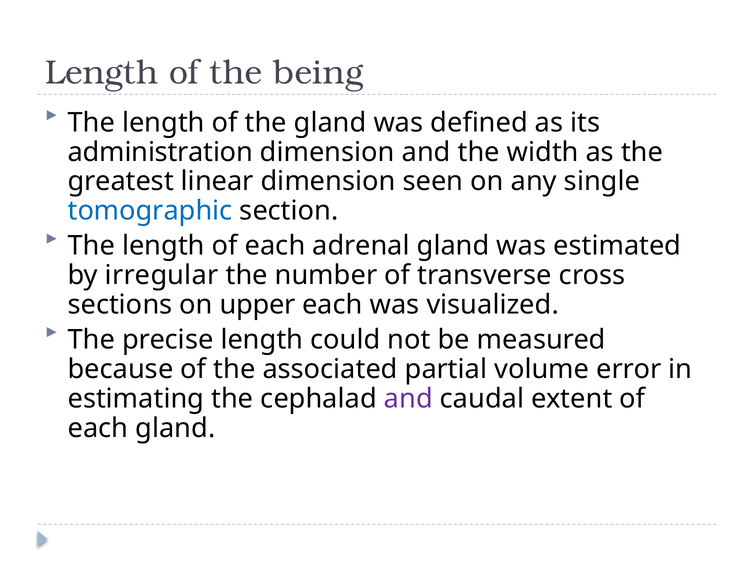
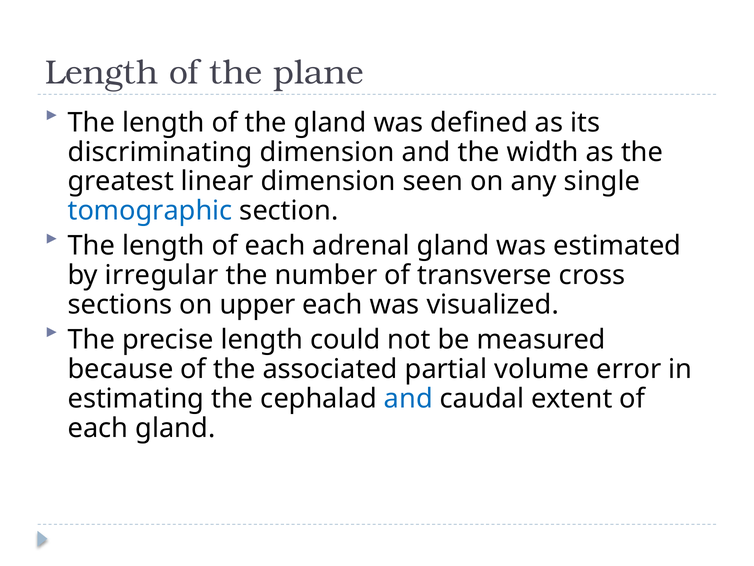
being: being -> plane
administration: administration -> discriminating
and at (408, 398) colour: purple -> blue
